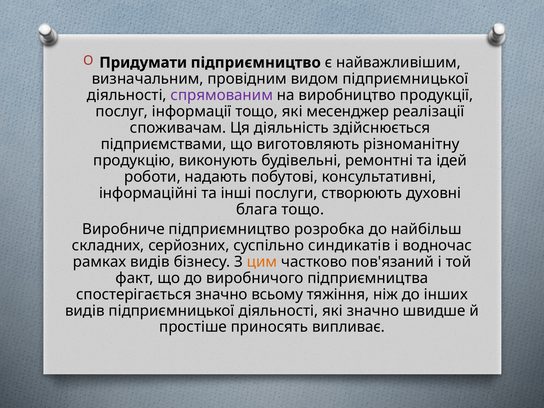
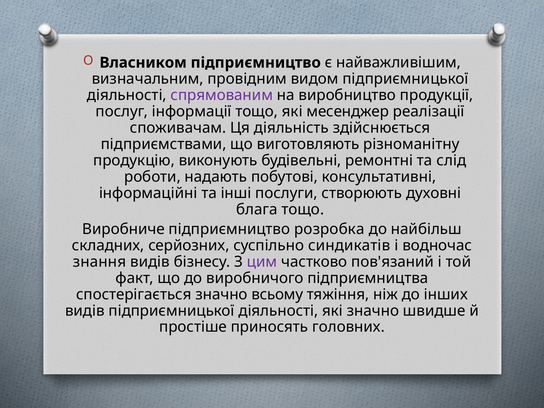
Придумати: Придумати -> Власником
ідей: ідей -> слід
рамках: рамках -> знання
цим colour: orange -> purple
випливає: випливає -> головних
